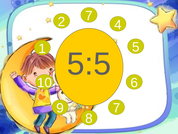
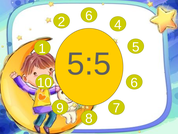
2 7: 7 -> 6
